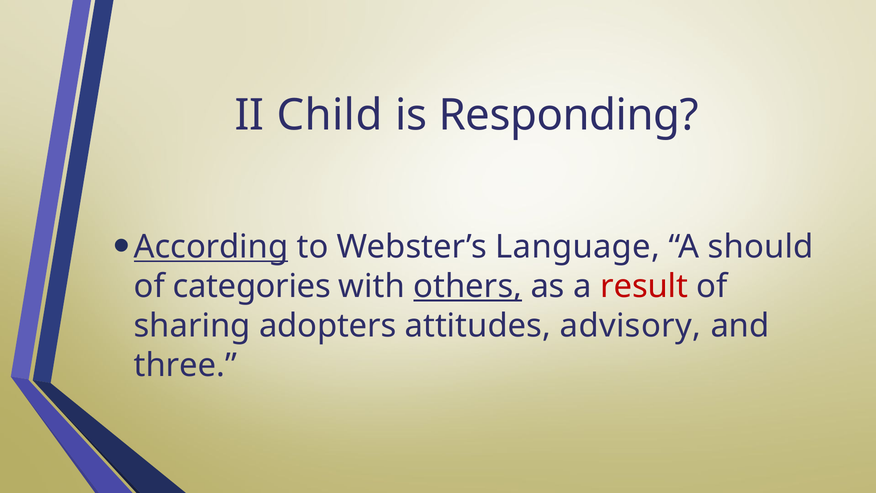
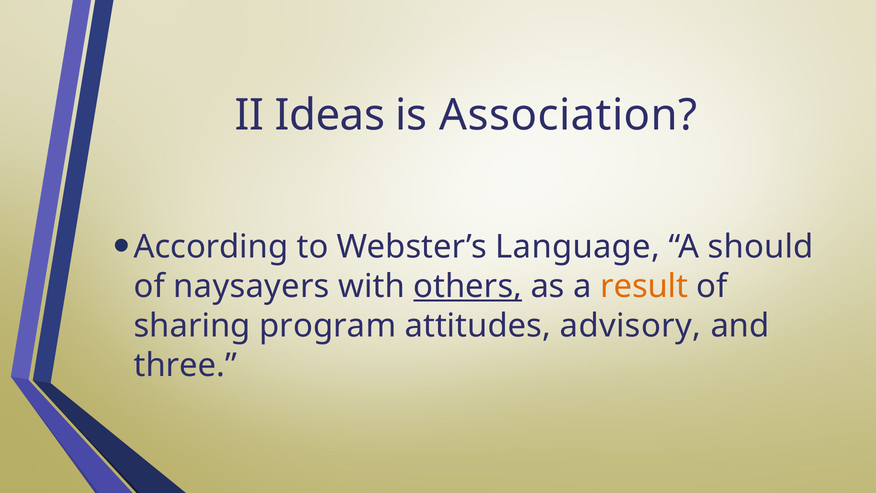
Child: Child -> Ideas
Responding: Responding -> Association
According underline: present -> none
categories: categories -> naysayers
result colour: red -> orange
adopters: adopters -> program
